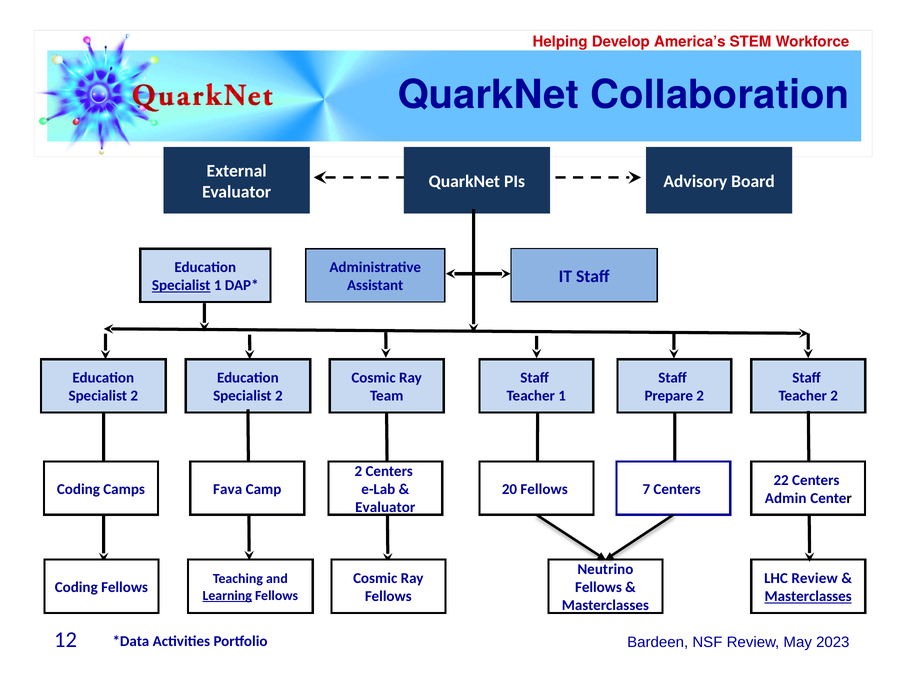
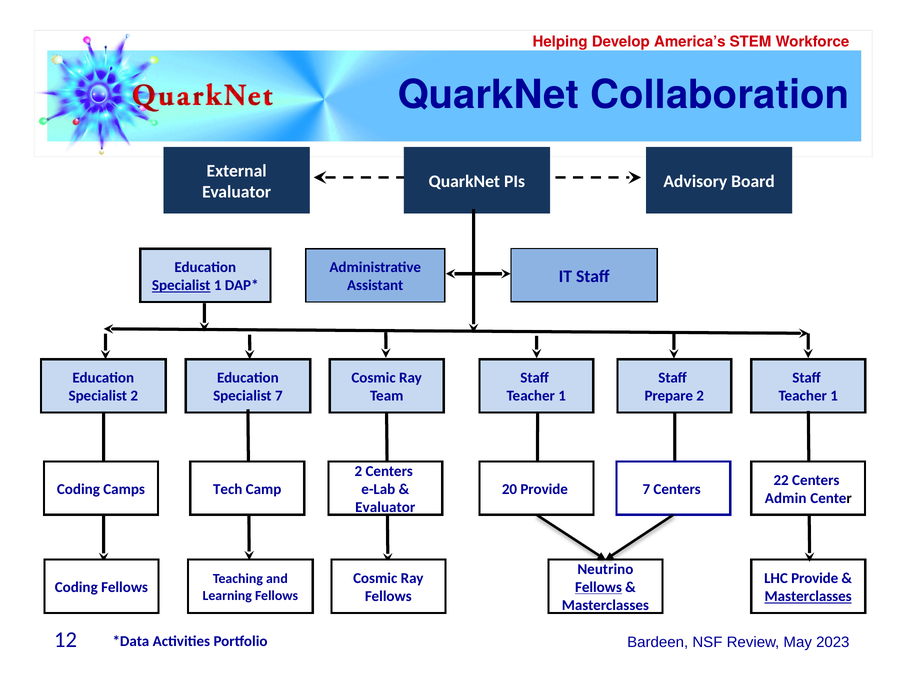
2 at (279, 396): 2 -> 7
2 at (834, 396): 2 -> 1
Fava: Fava -> Tech
20 Fellows: Fellows -> Provide
LHC Review: Review -> Provide
Fellows at (598, 587) underline: none -> present
Learning underline: present -> none
